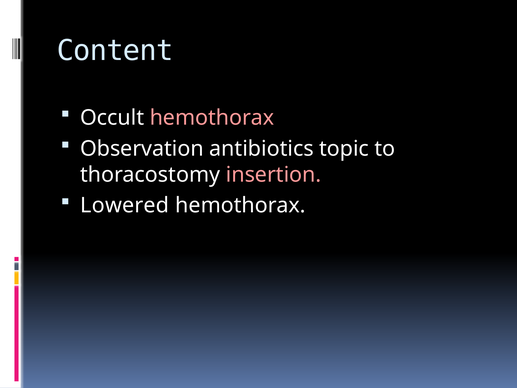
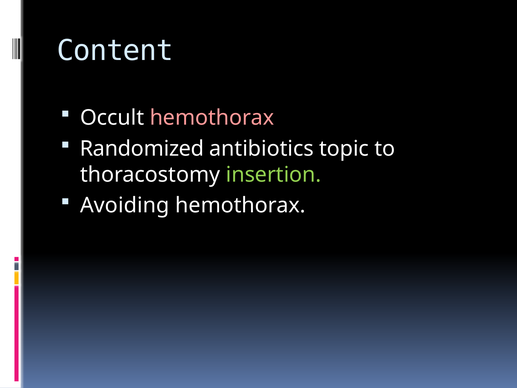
Observation: Observation -> Randomized
insertion colour: pink -> light green
Lowered: Lowered -> Avoiding
